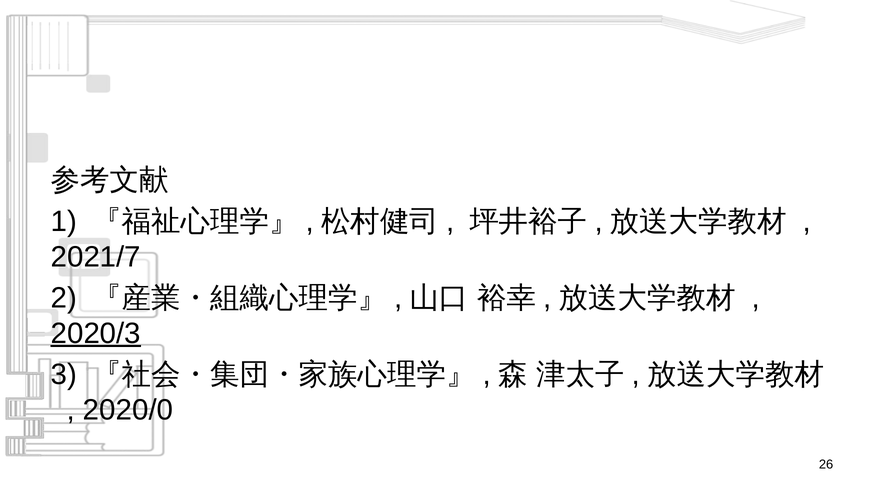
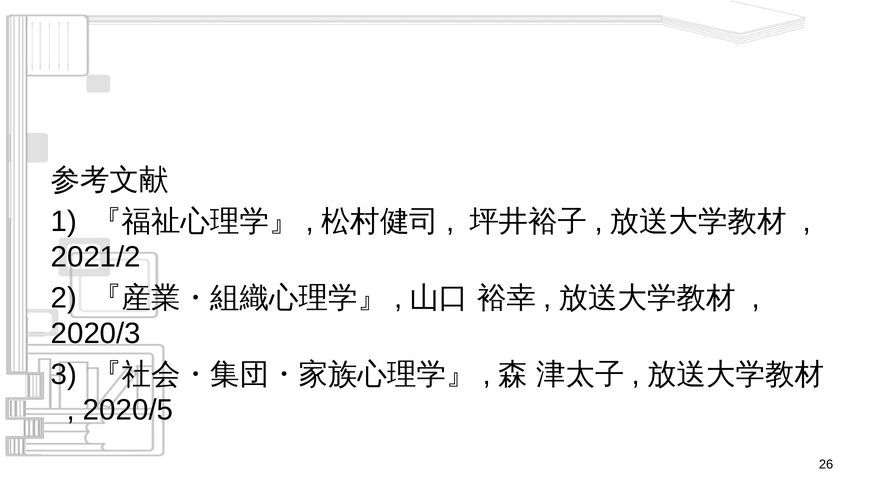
2021/7: 2021/7 -> 2021/2
2020/3 underline: present -> none
2020/0: 2020/0 -> 2020/5
